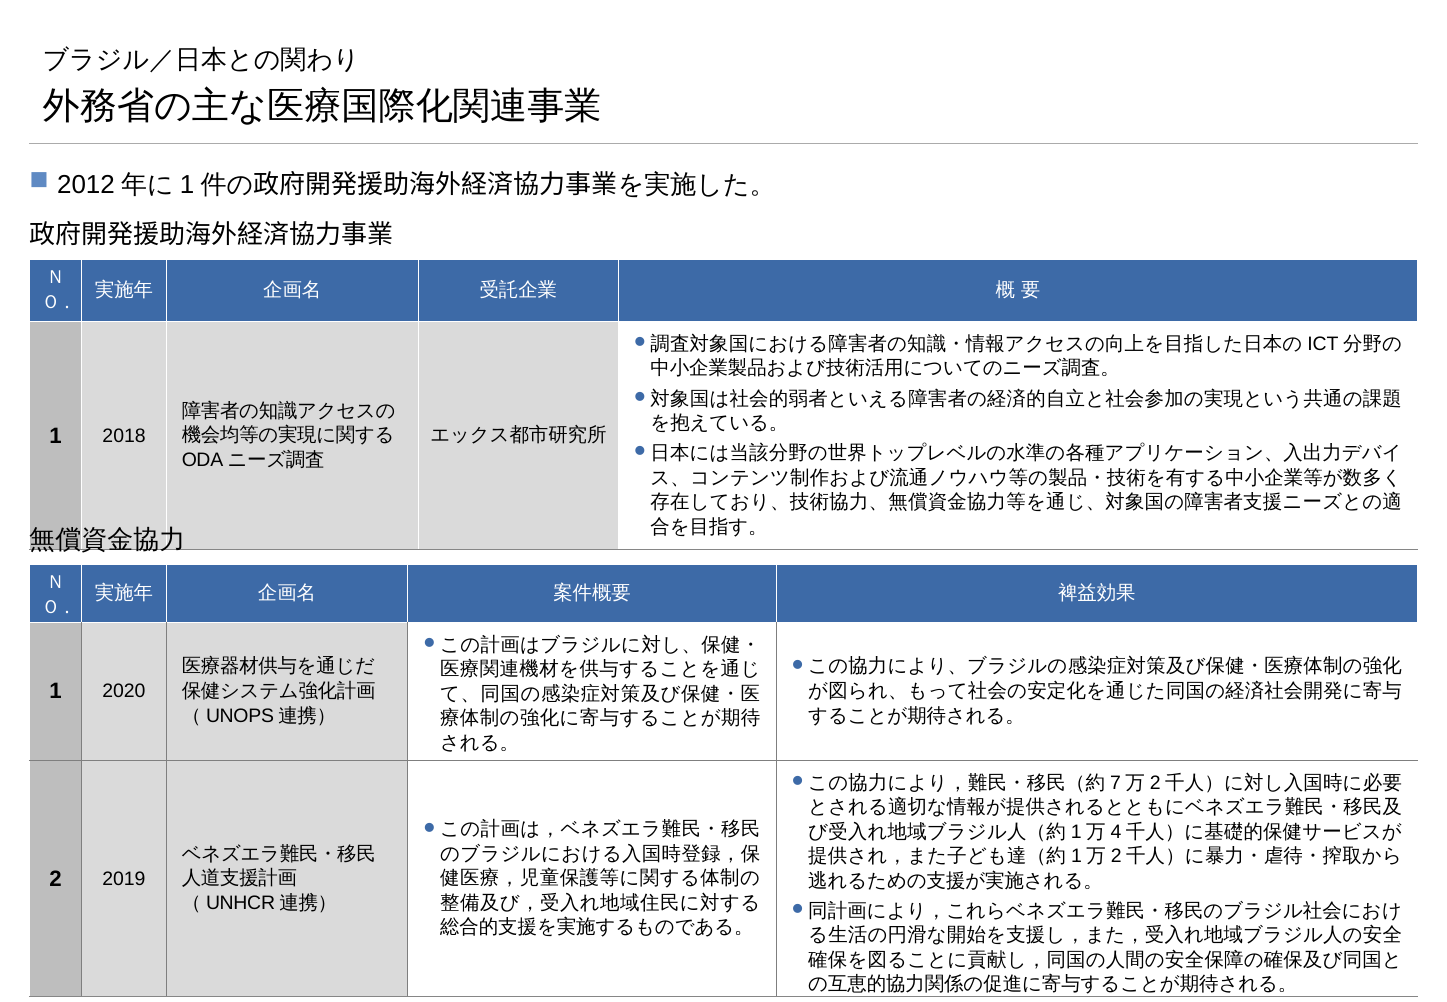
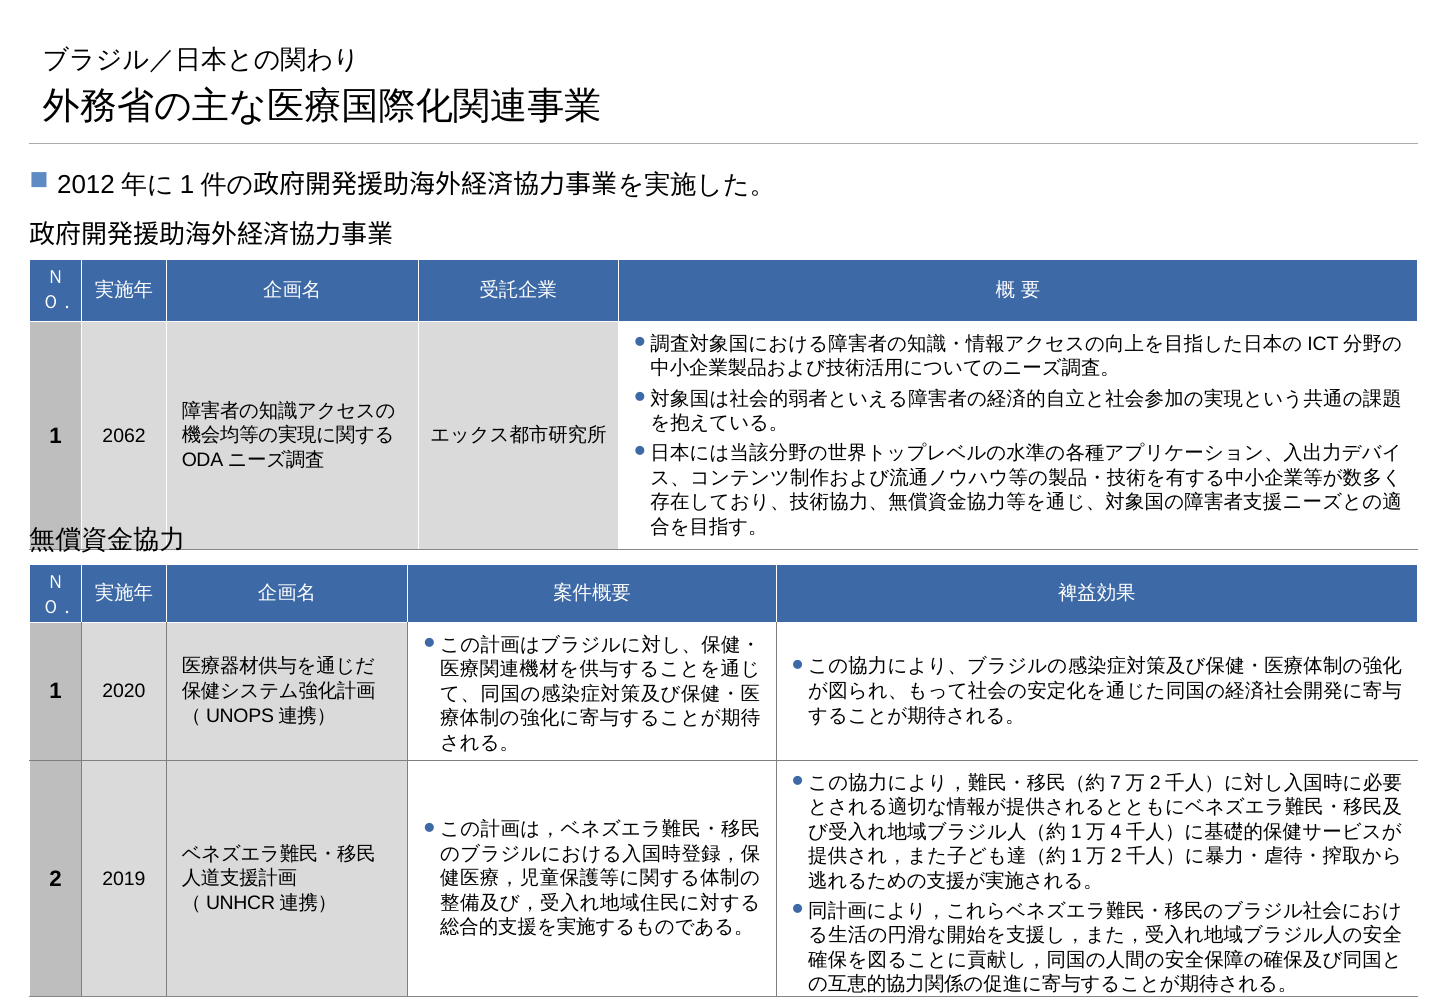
2018: 2018 -> 2062
